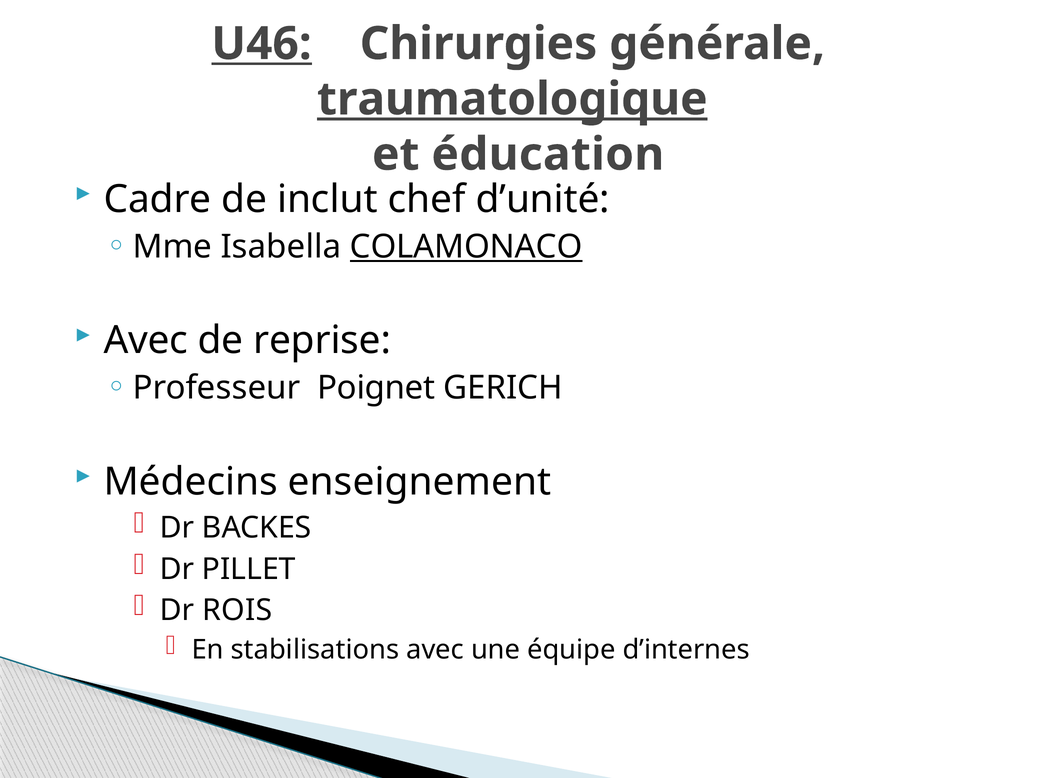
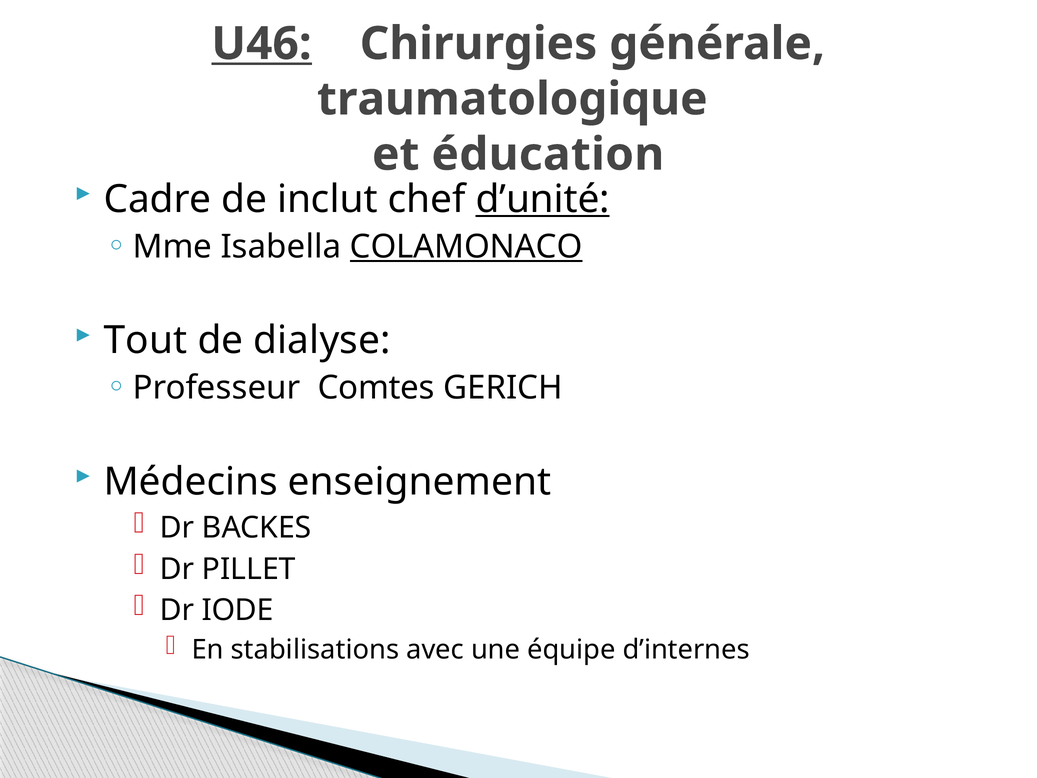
traumatologique underline: present -> none
d’unité underline: none -> present
Avec at (146, 340): Avec -> Tout
reprise: reprise -> dialyse
Poignet: Poignet -> Comtes
ROIS: ROIS -> IODE
